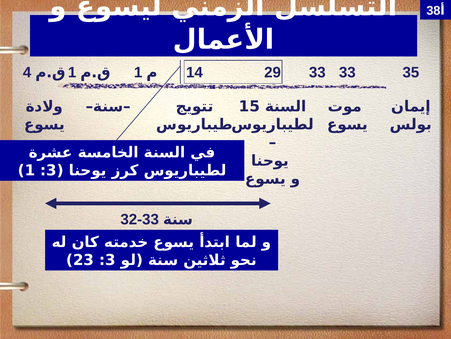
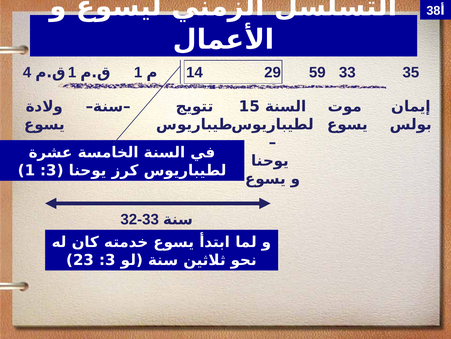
29 33: 33 -> 59
